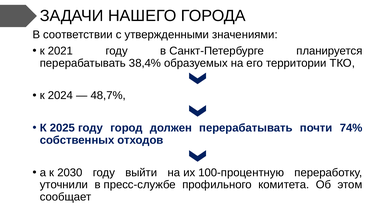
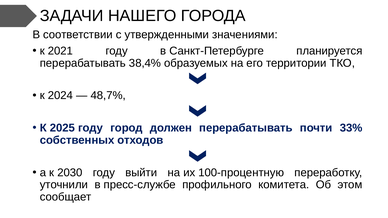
74%: 74% -> 33%
